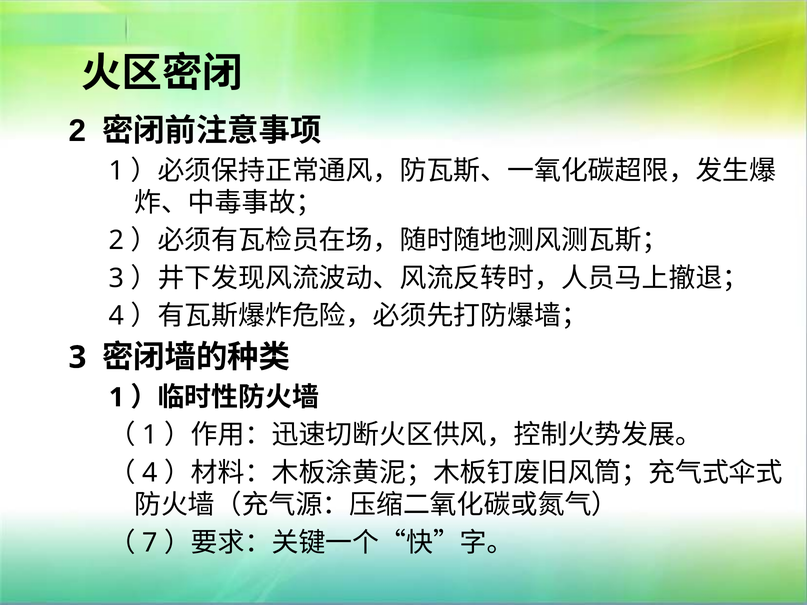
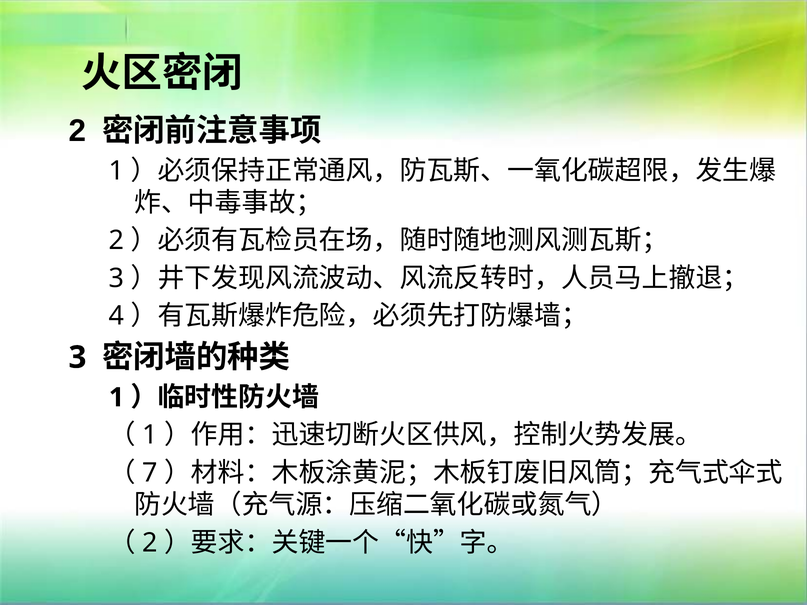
4 at (150, 473): 4 -> 7
7 at (150, 543): 7 -> 2
